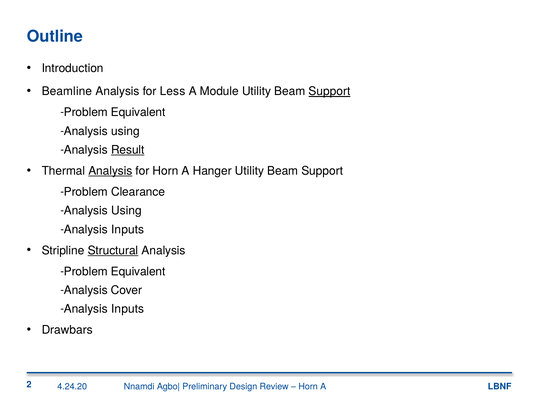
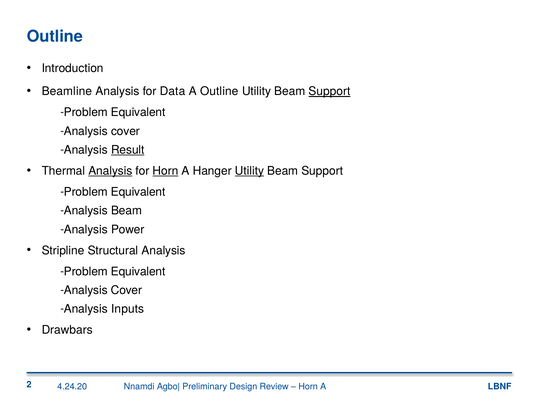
Less: Less -> Data
A Module: Module -> Outline
using at (125, 131): using -> cover
Horn at (165, 171) underline: none -> present
Utility at (249, 171) underline: none -> present
Clearance at (138, 192): Clearance -> Equivalent
Using at (126, 210): Using -> Beam
Inputs at (128, 229): Inputs -> Power
Structural underline: present -> none
